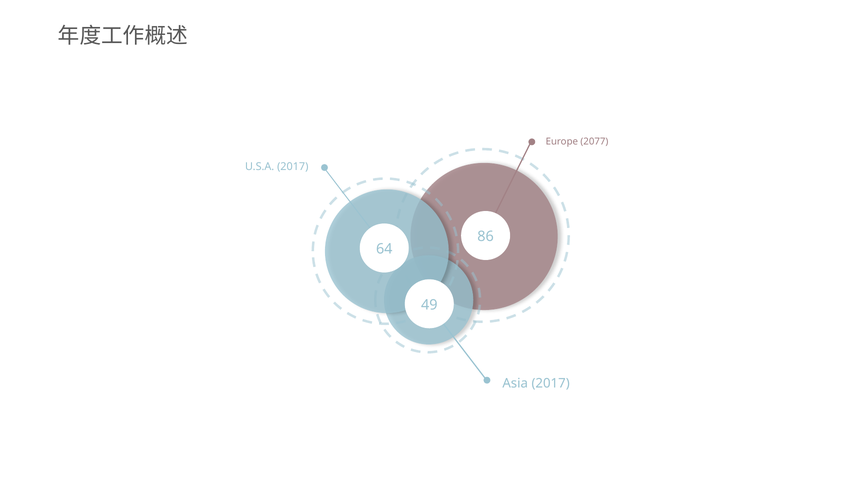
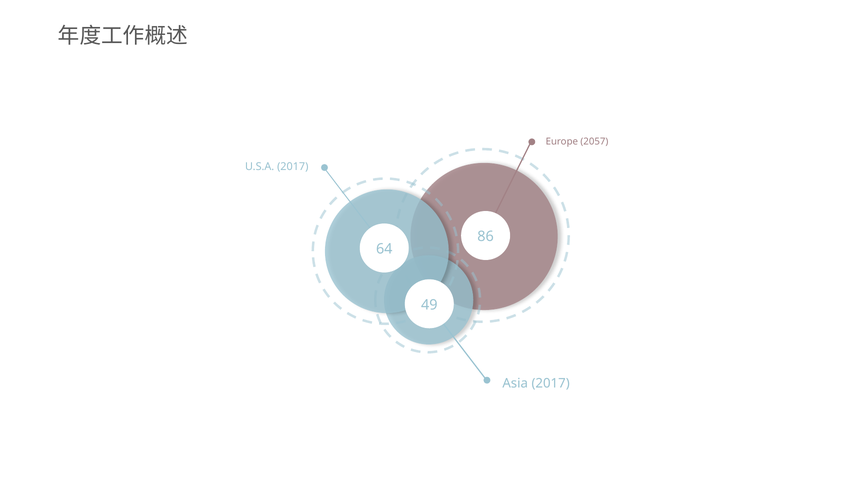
2077: 2077 -> 2057
